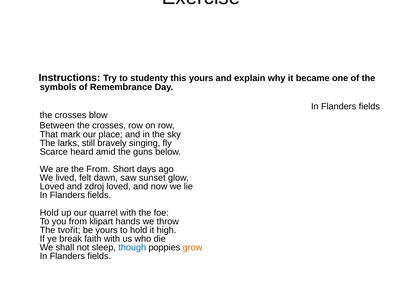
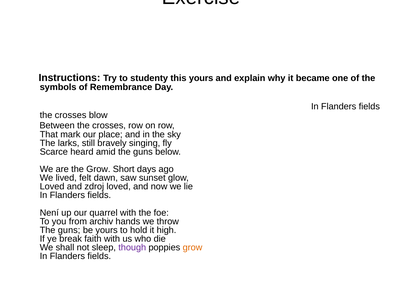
the From: From -> Grow
Hold at (49, 213): Hold -> Není
klipart: klipart -> archiv
tvořit at (69, 230): tvořit -> guns
though colour: blue -> purple
